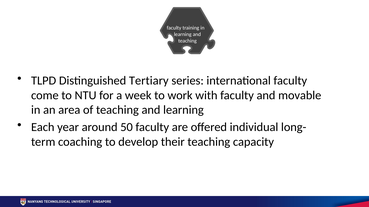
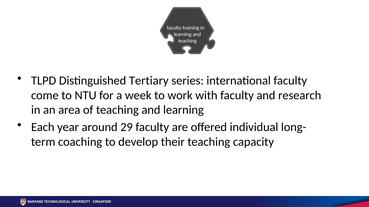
movable: movable -> research
50: 50 -> 29
